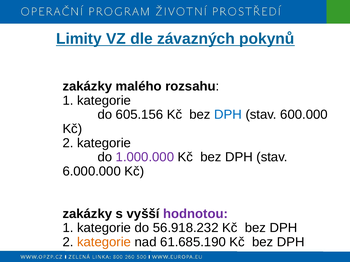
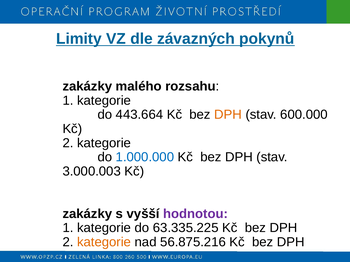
605.156: 605.156 -> 443.664
DPH at (228, 115) colour: blue -> orange
1.000.000 colour: purple -> blue
6.000.000: 6.000.000 -> 3.000.003
56.918.232: 56.918.232 -> 63.335.225
61.685.190: 61.685.190 -> 56.875.216
